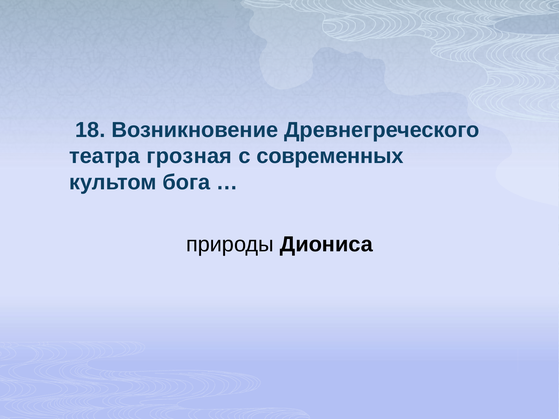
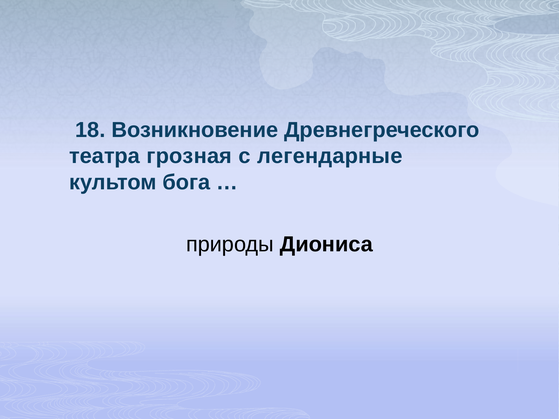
современных: современных -> легендарные
